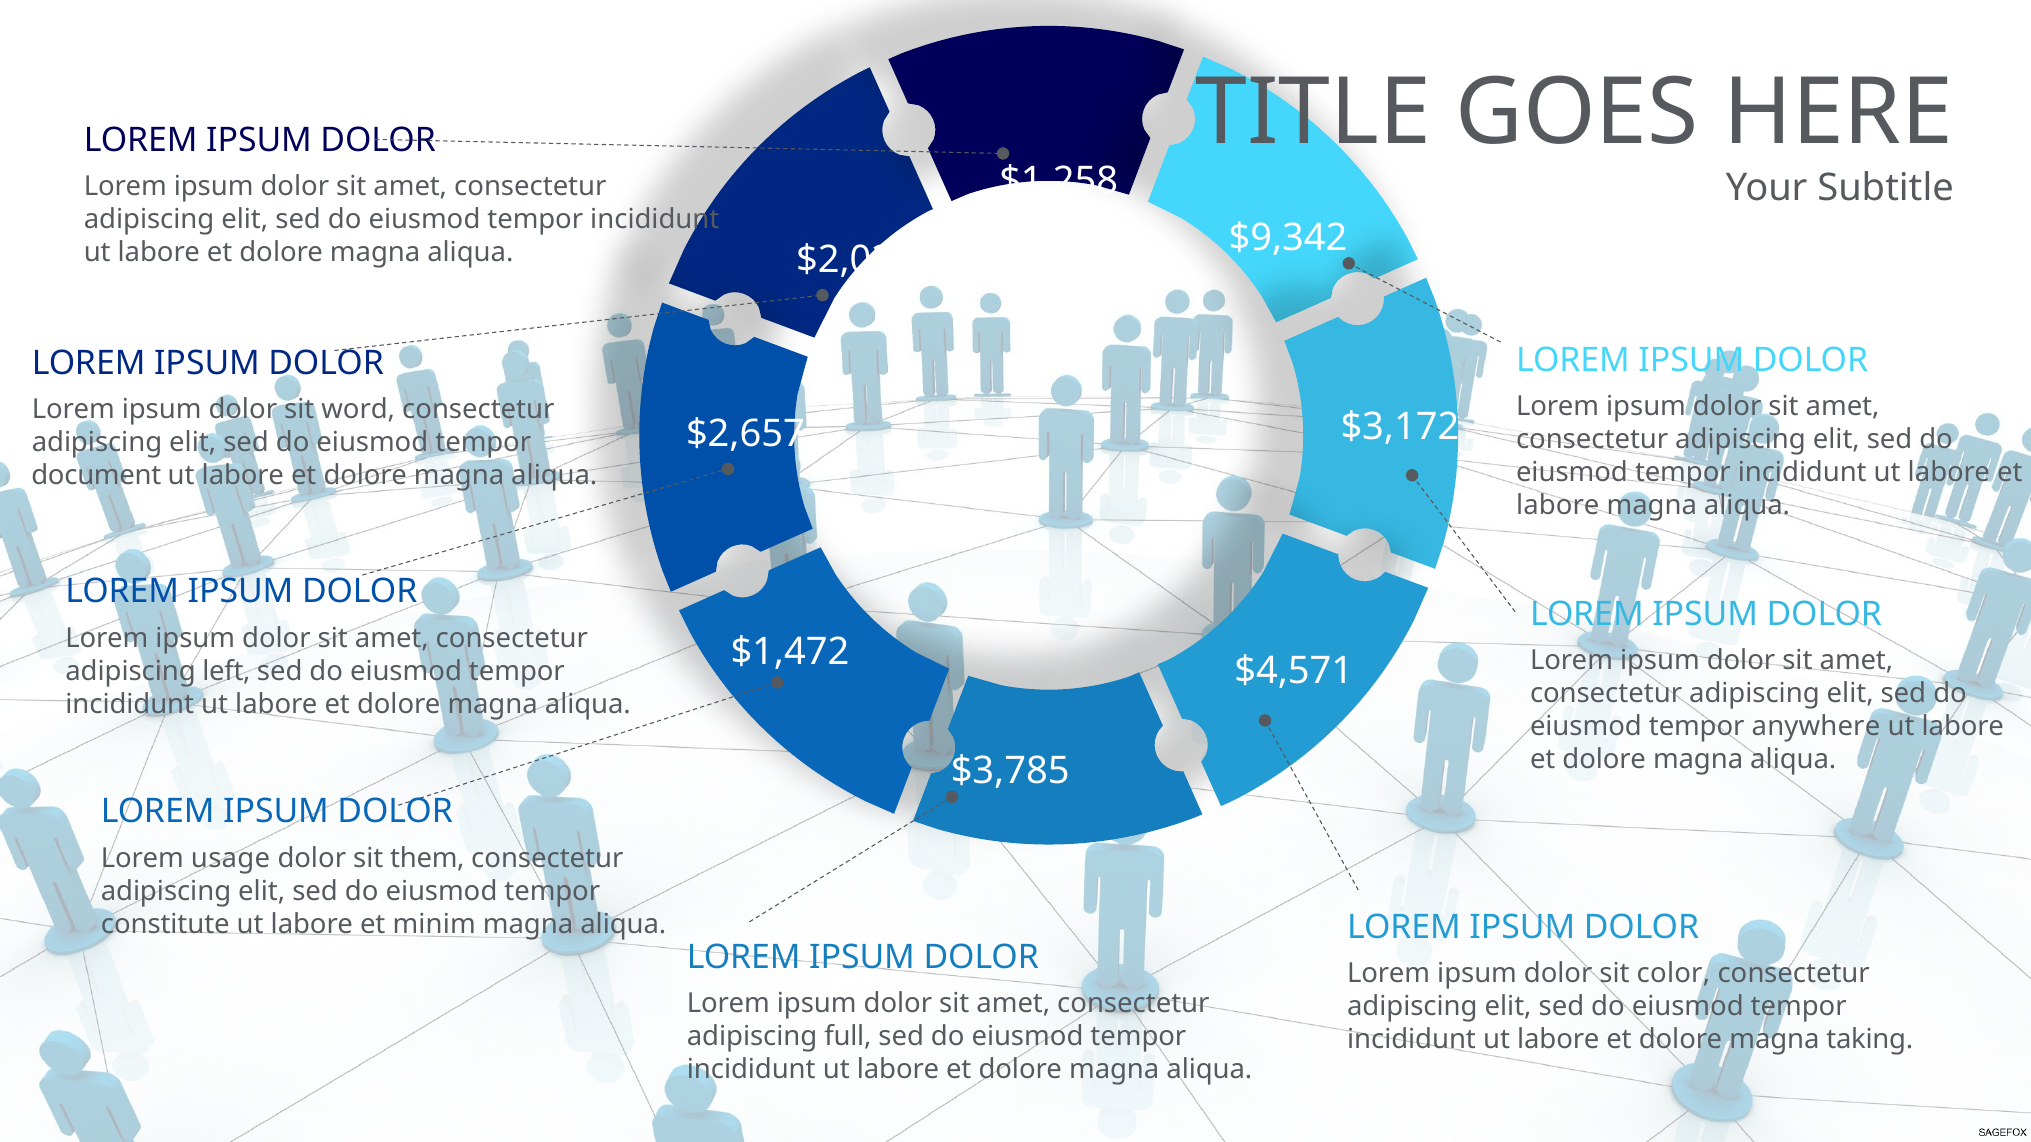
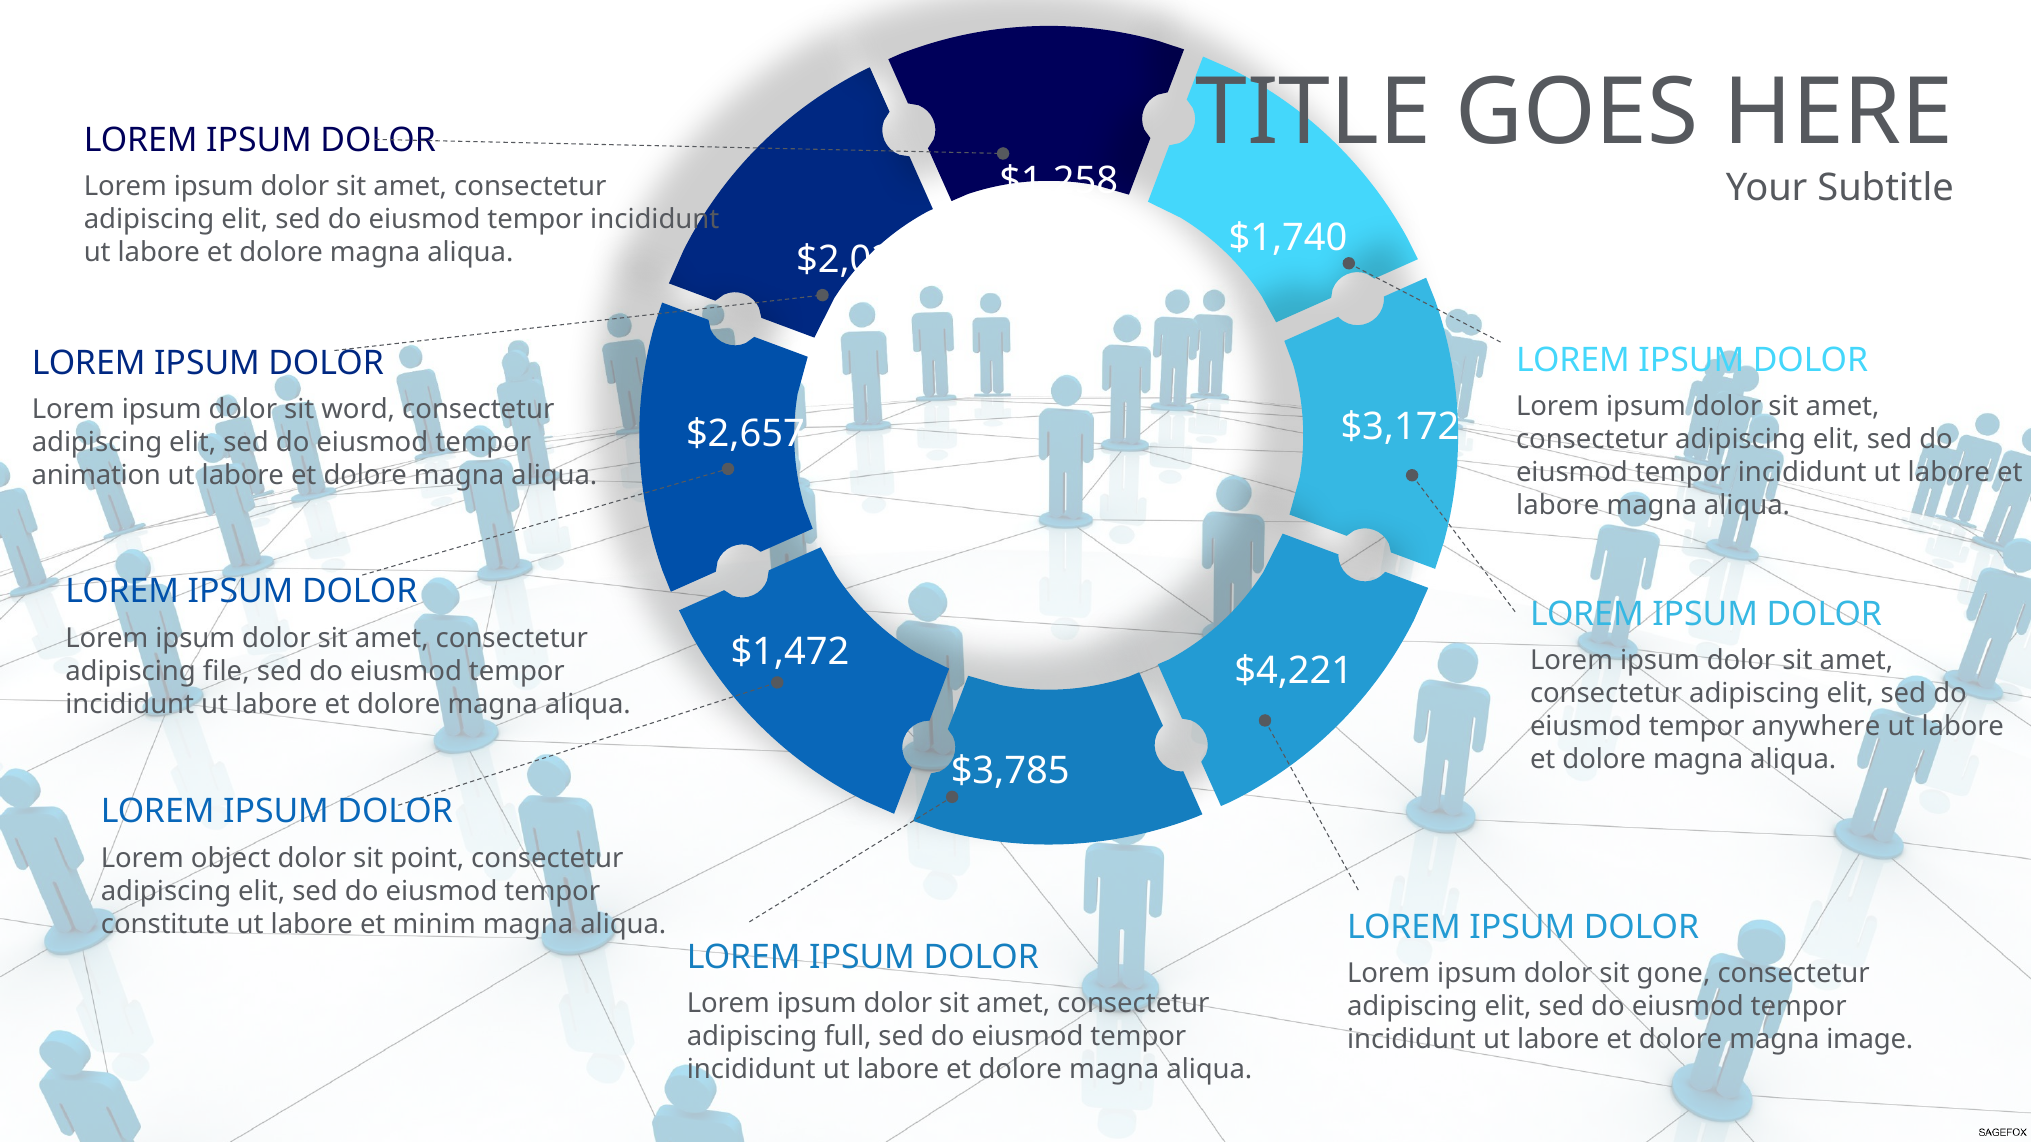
$9,342: $9,342 -> $1,740
document: document -> animation
$4,571: $4,571 -> $4,221
left: left -> file
usage: usage -> object
them: them -> point
color: color -> gone
taking: taking -> image
